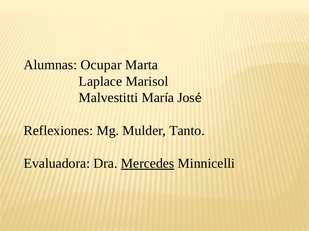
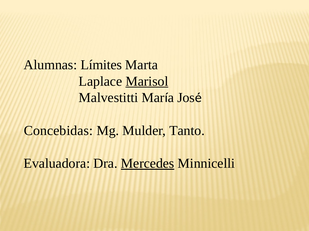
Ocupar: Ocupar -> Límites
Marisol underline: none -> present
Reflexiones: Reflexiones -> Concebidas
